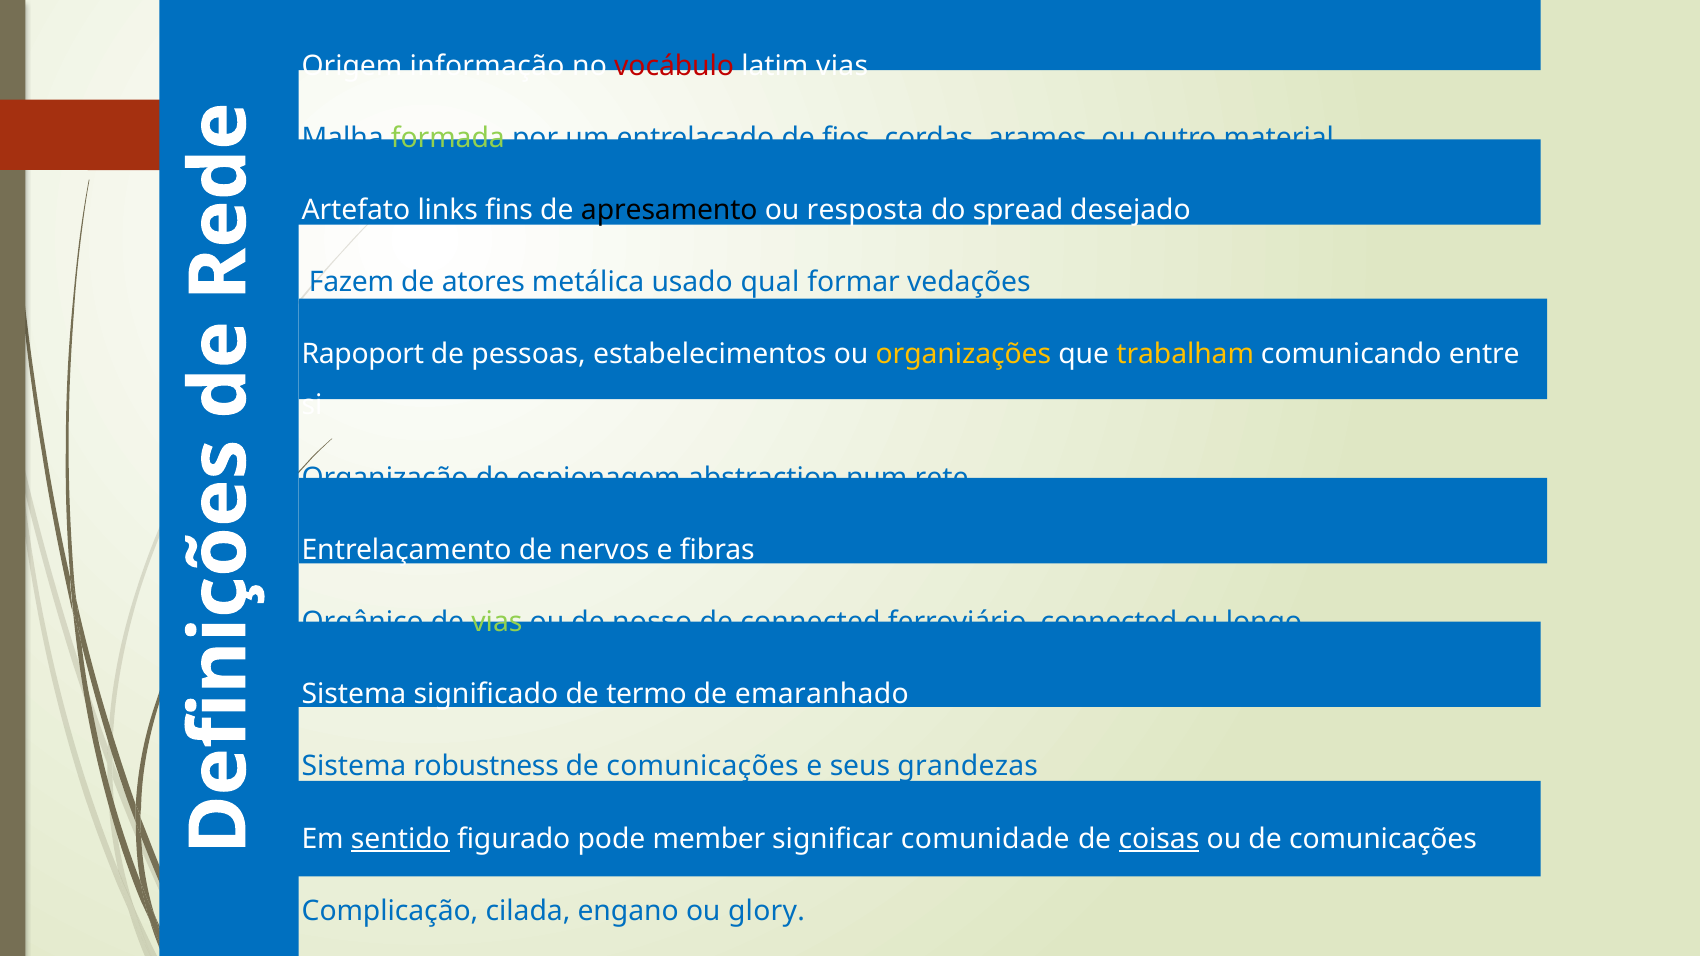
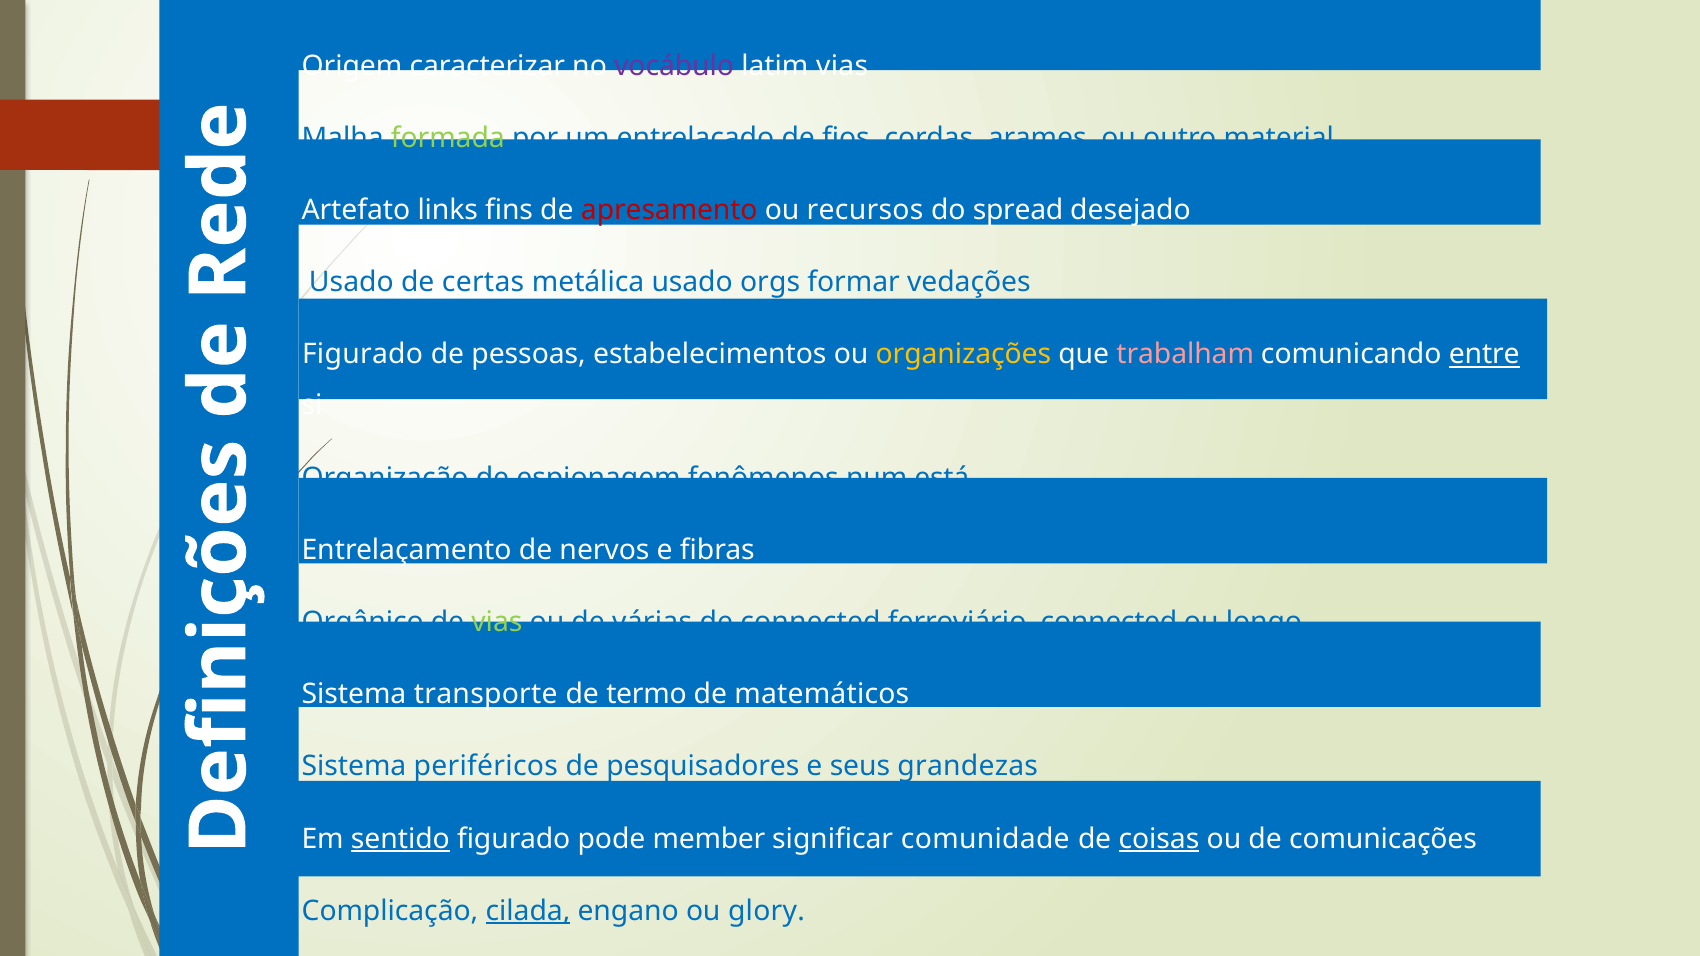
informação: informação -> caracterizar
vocábulo colour: red -> purple
apresamento colour: black -> red
resposta: resposta -> recursos
Fazem at (352, 282): Fazem -> Usado
atores: atores -> certas
qual: qual -> orgs
Rapoport at (363, 355): Rapoport -> Figurado
trabalham colour: yellow -> pink
entre underline: none -> present
abstraction: abstraction -> fenômenos
rete: rete -> está
nosso: nosso -> várias
significado: significado -> transporte
emaranhado: emaranhado -> matemáticos
robustness: robustness -> periféricos
comunicações at (703, 767): comunicações -> pesquisadores
cilada underline: none -> present
